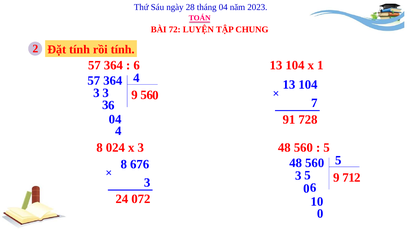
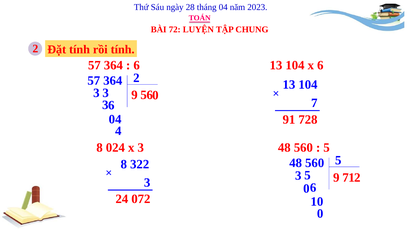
x 1: 1 -> 6
364 4: 4 -> 2
676: 676 -> 322
